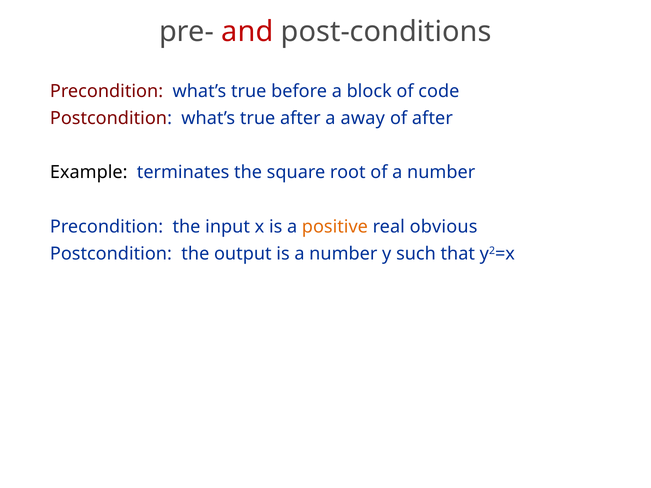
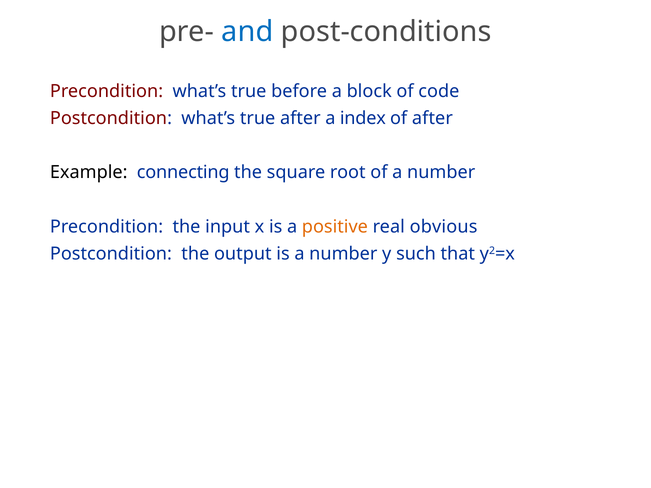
and colour: red -> blue
away: away -> index
terminates: terminates -> connecting
